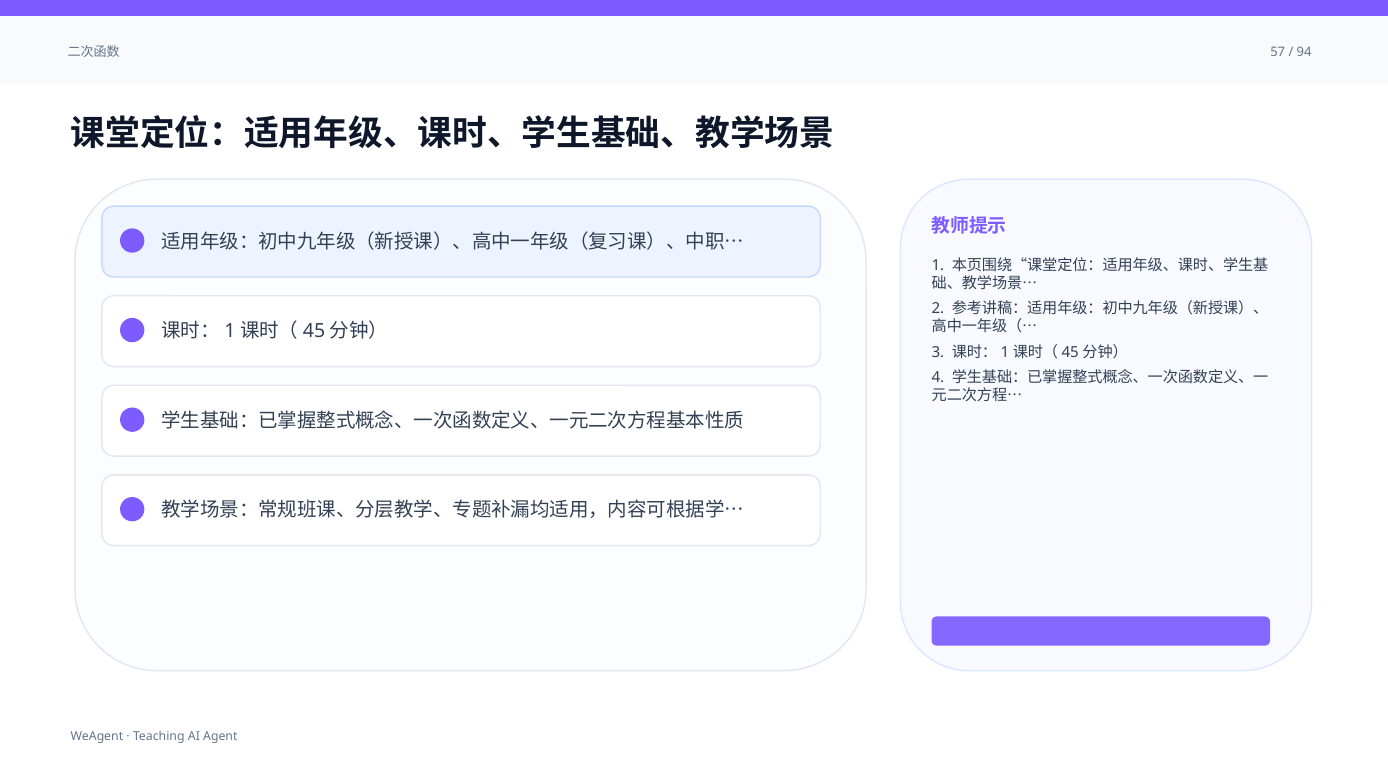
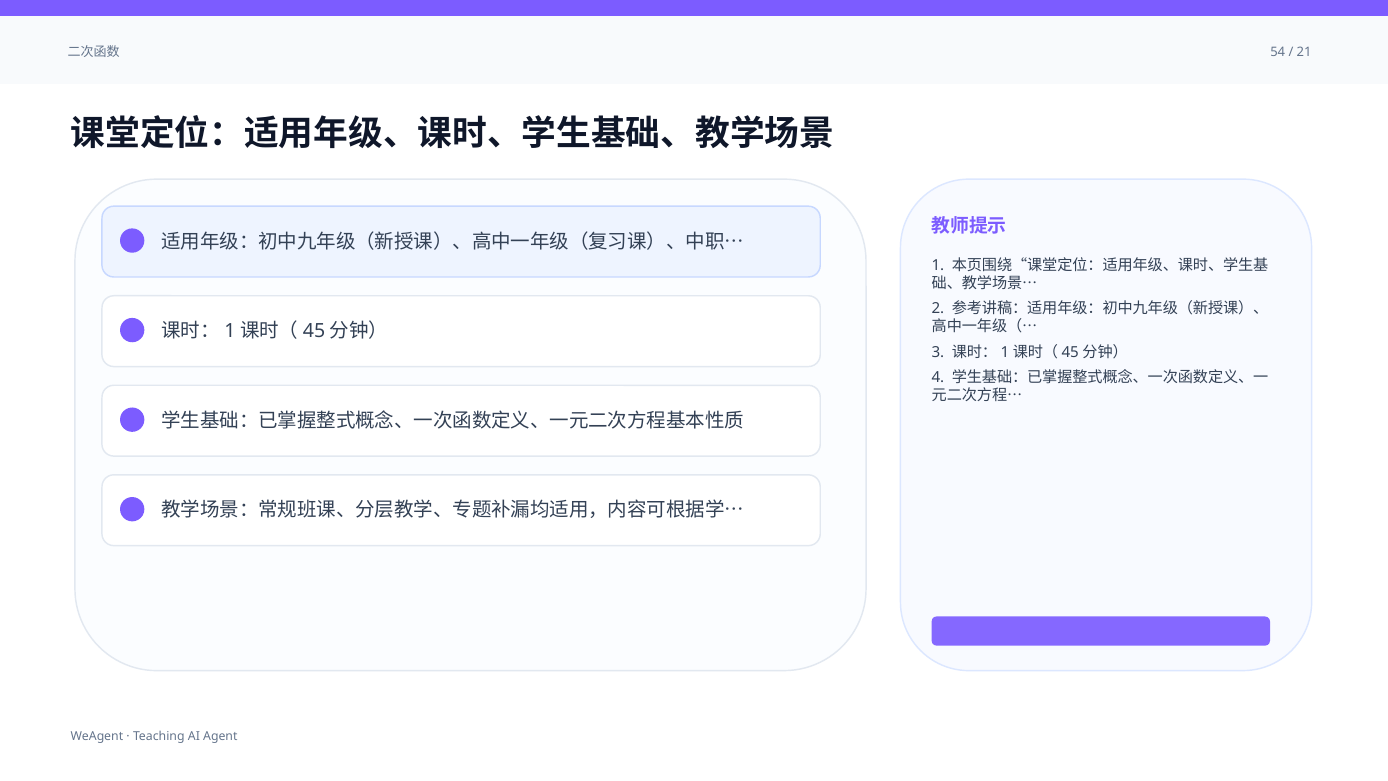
57: 57 -> 54
94: 94 -> 21
